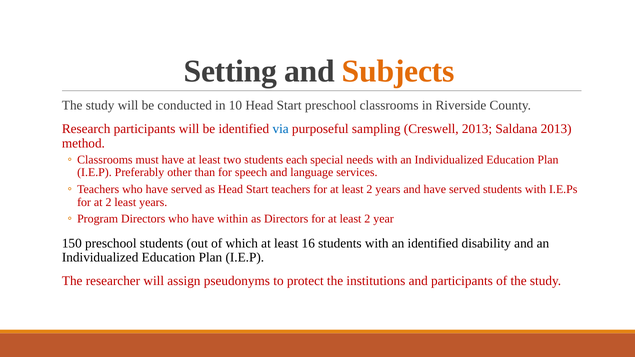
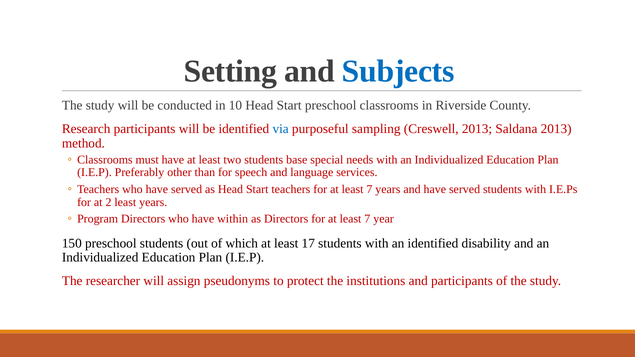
Subjects colour: orange -> blue
each: each -> base
2 at (369, 189): 2 -> 7
2 at (367, 219): 2 -> 7
16: 16 -> 17
